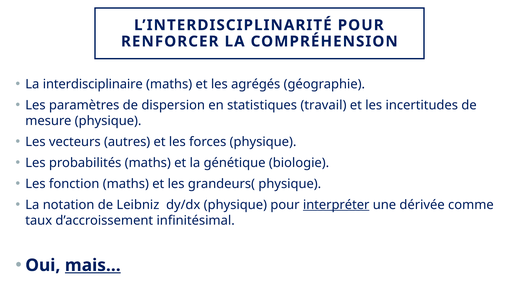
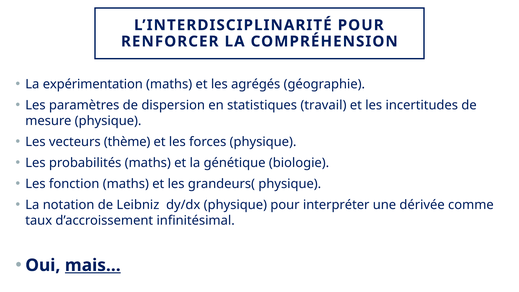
interdisciplinaire: interdisciplinaire -> expérimentation
autres: autres -> thème
interpréter underline: present -> none
